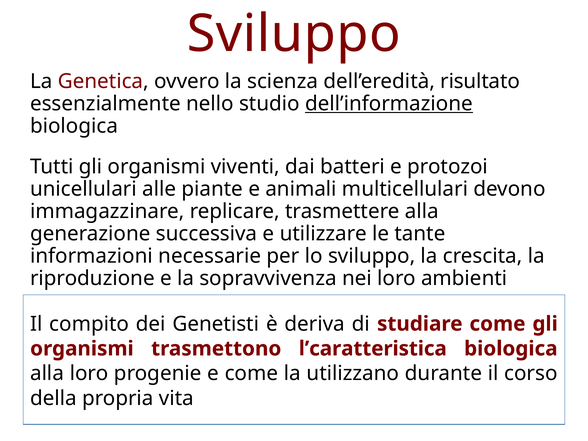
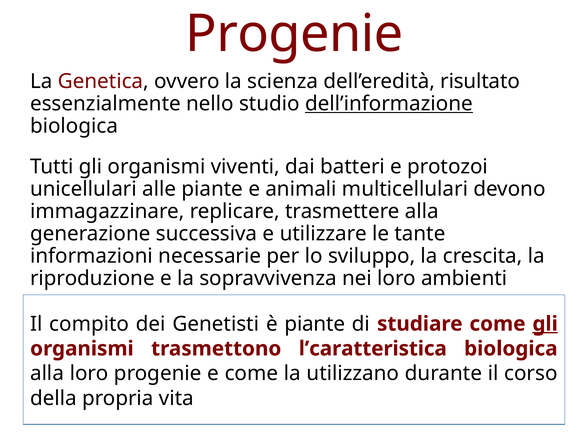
Sviluppo at (294, 34): Sviluppo -> Progenie
è deriva: deriva -> piante
gli at (545, 324) underline: none -> present
